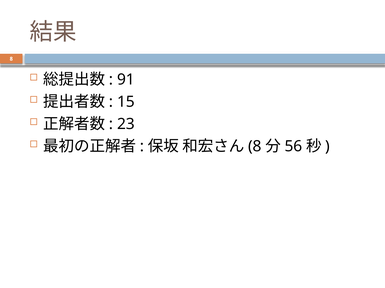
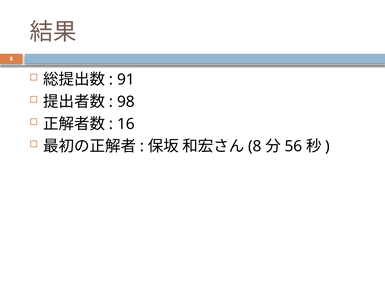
15: 15 -> 98
23: 23 -> 16
